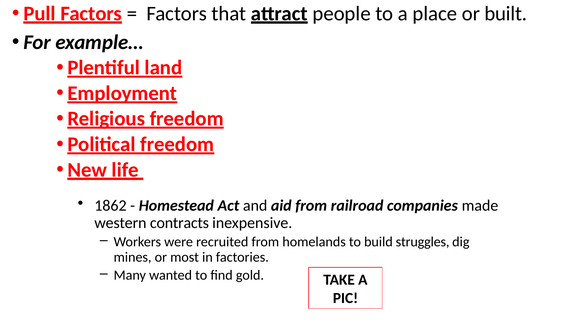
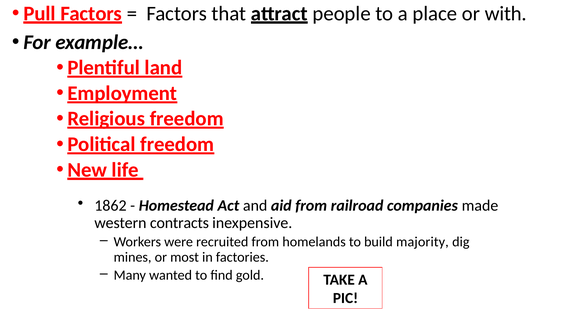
built: built -> with
struggles: struggles -> majority
